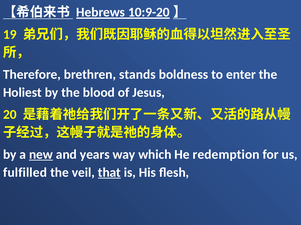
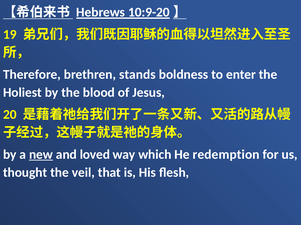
years: years -> loved
fulfilled: fulfilled -> thought
that underline: present -> none
